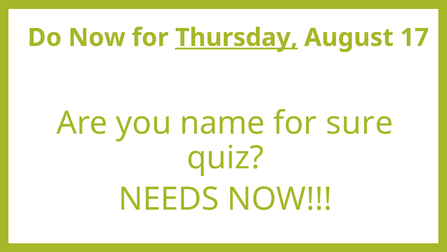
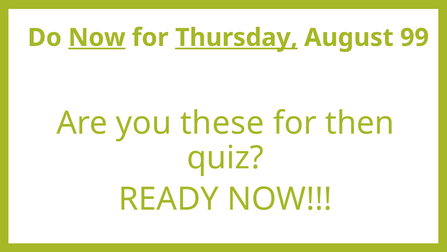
Now at (97, 38) underline: none -> present
17: 17 -> 99
name: name -> these
sure: sure -> then
NEEDS: NEEDS -> READY
